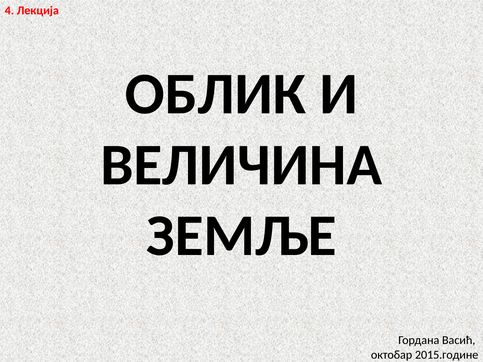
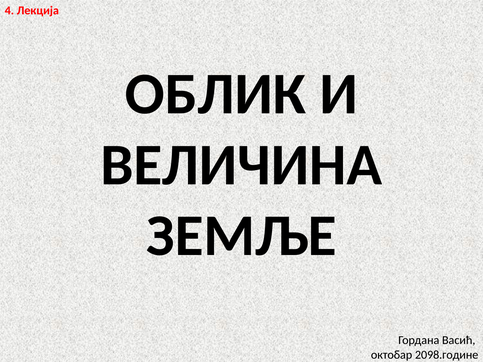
2015.године: 2015.године -> 2098.године
